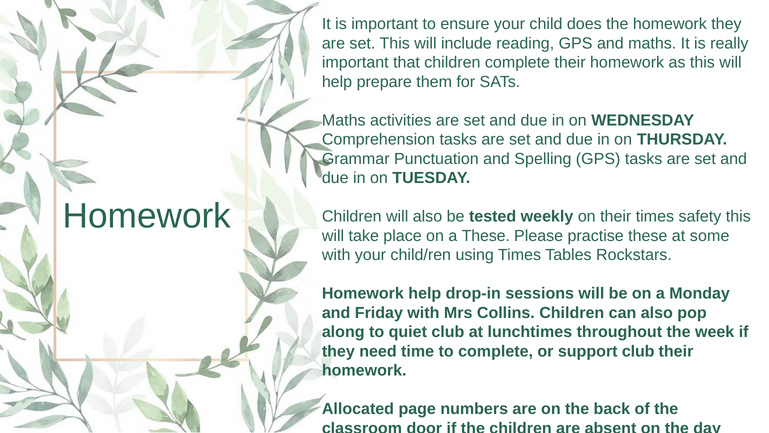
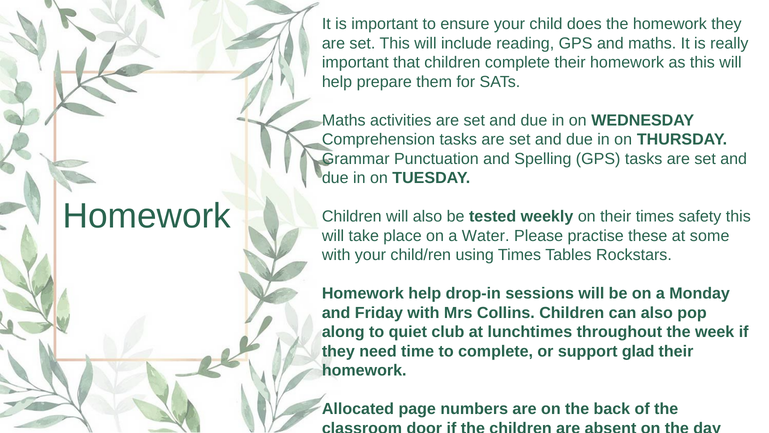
a These: These -> Water
support club: club -> glad
